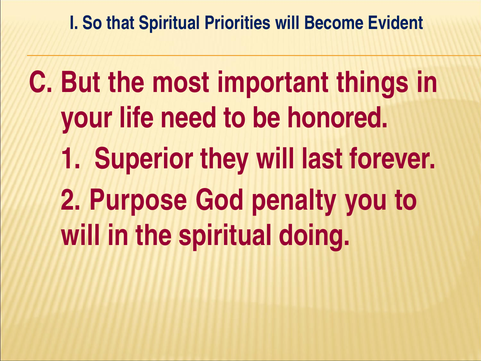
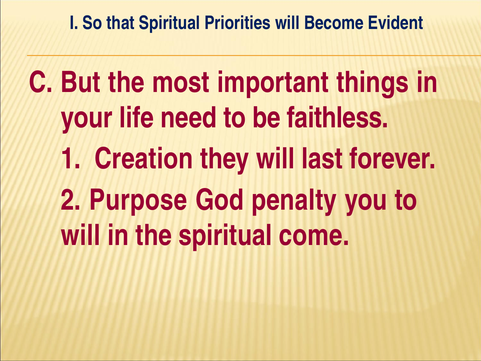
honored: honored -> faithless
Superior: Superior -> Creation
doing: doing -> come
